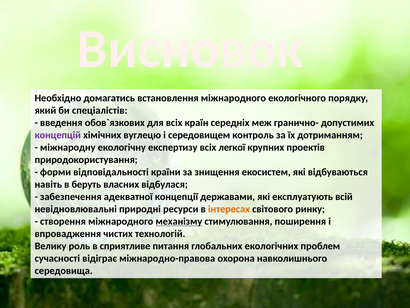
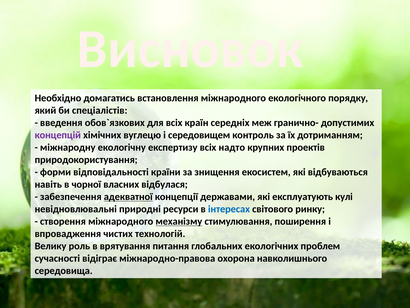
легкої: легкої -> надто
беруть: беруть -> чорної
адекватної underline: none -> present
всій: всій -> кулі
інтересах colour: orange -> blue
сприятливе: сприятливе -> врятування
